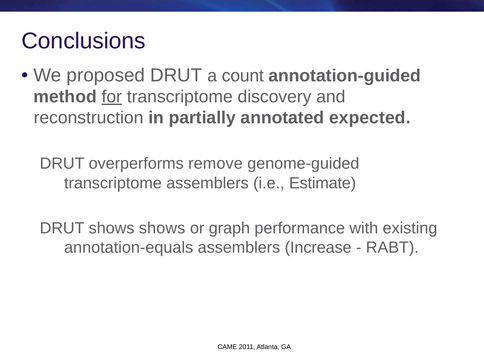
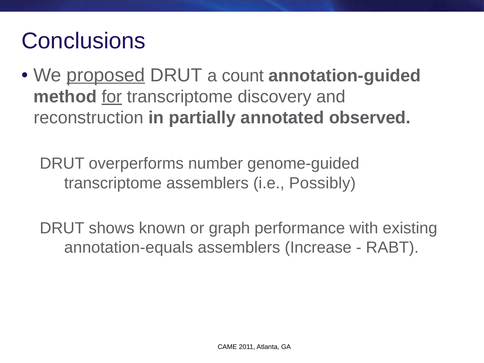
proposed underline: none -> present
expected: expected -> observed
remove: remove -> number
Estimate: Estimate -> Possibly
shows shows: shows -> known
